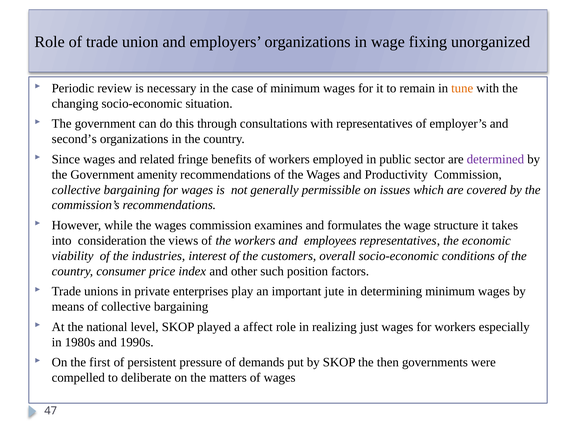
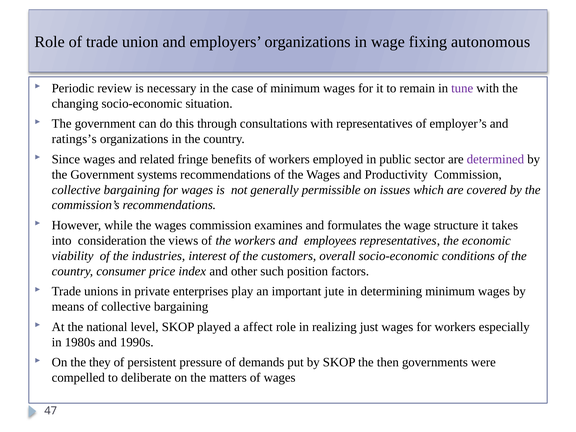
unorganized: unorganized -> autonomous
tune colour: orange -> purple
second’s: second’s -> ratings’s
amenity: amenity -> systems
first: first -> they
